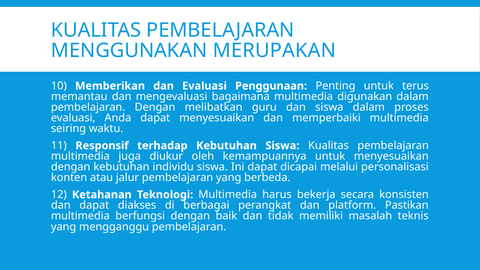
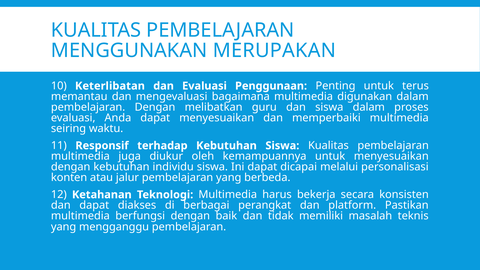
Memberikan: Memberikan -> Keterlibatan
